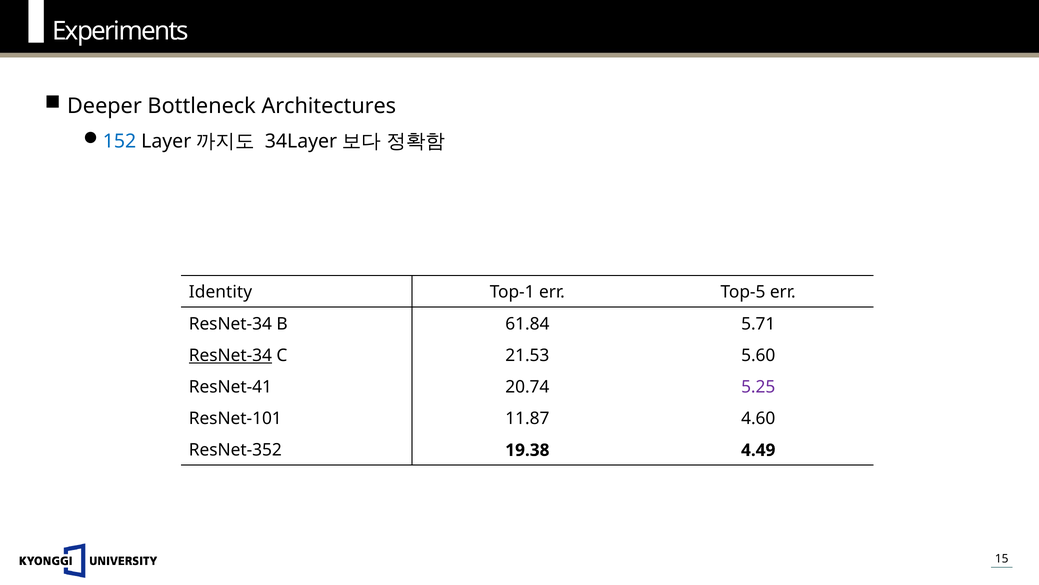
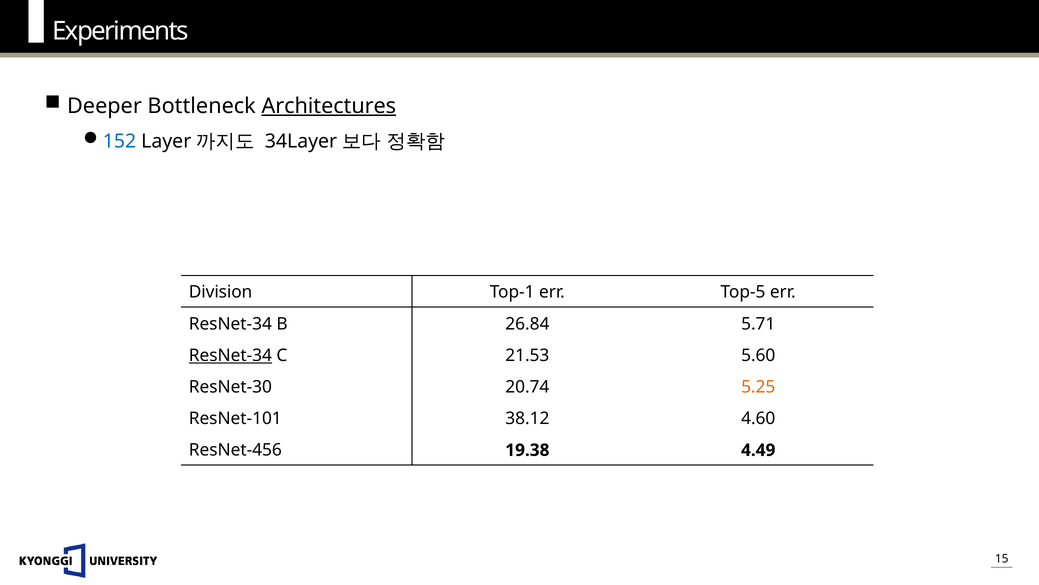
Architectures underline: none -> present
Identity: Identity -> Division
61.84: 61.84 -> 26.84
ResNet-41: ResNet-41 -> ResNet-30
5.25 colour: purple -> orange
11.87: 11.87 -> 38.12
ResNet-352: ResNet-352 -> ResNet-456
